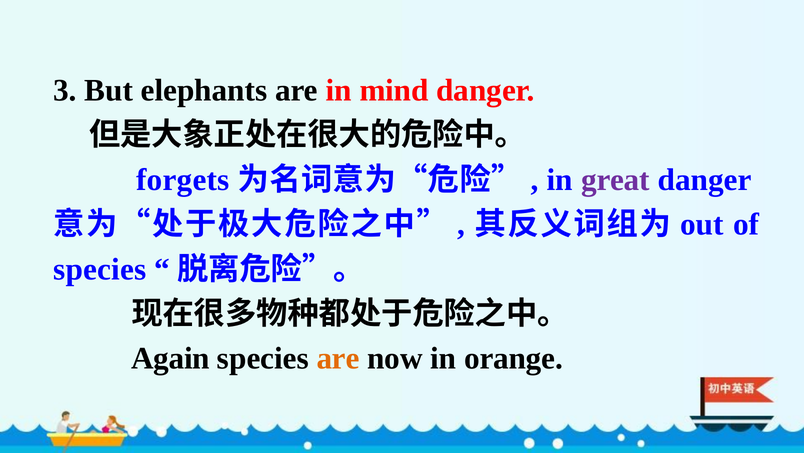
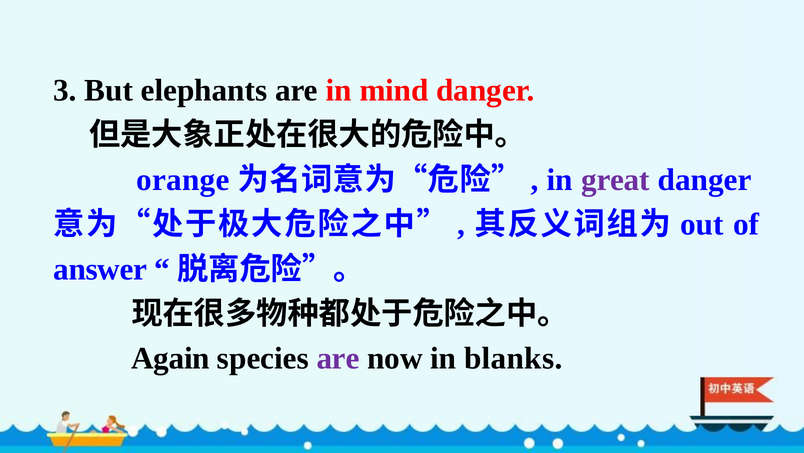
forgets: forgets -> orange
species at (100, 269): species -> answer
are at (338, 358) colour: orange -> purple
orange: orange -> blanks
